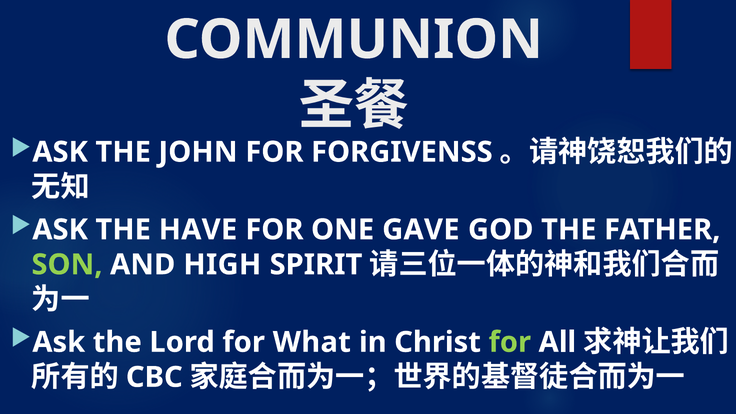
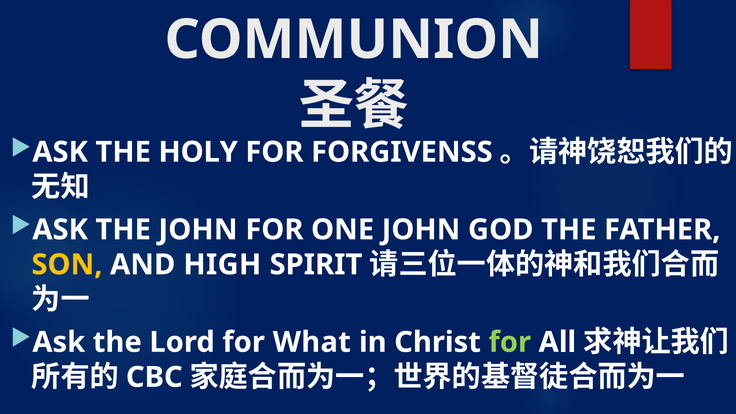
JOHN: JOHN -> HOLY
THE HAVE: HAVE -> JOHN
ONE GAVE: GAVE -> JOHN
SON colour: light green -> yellow
